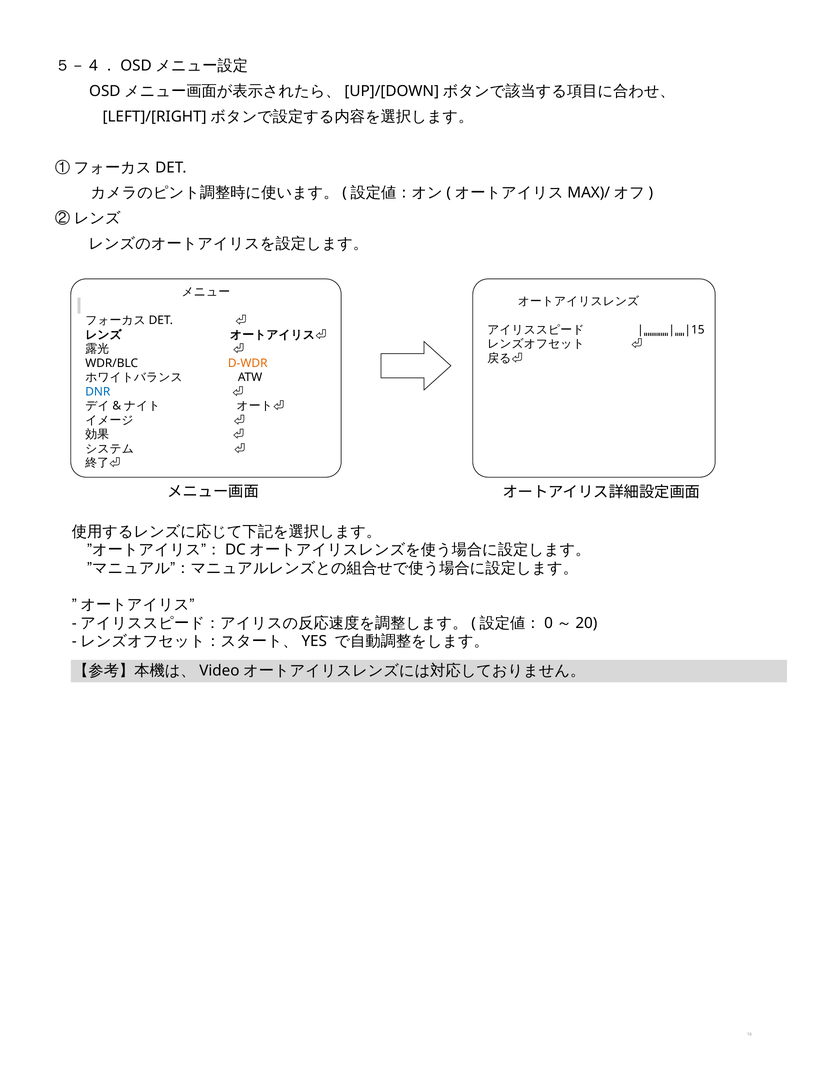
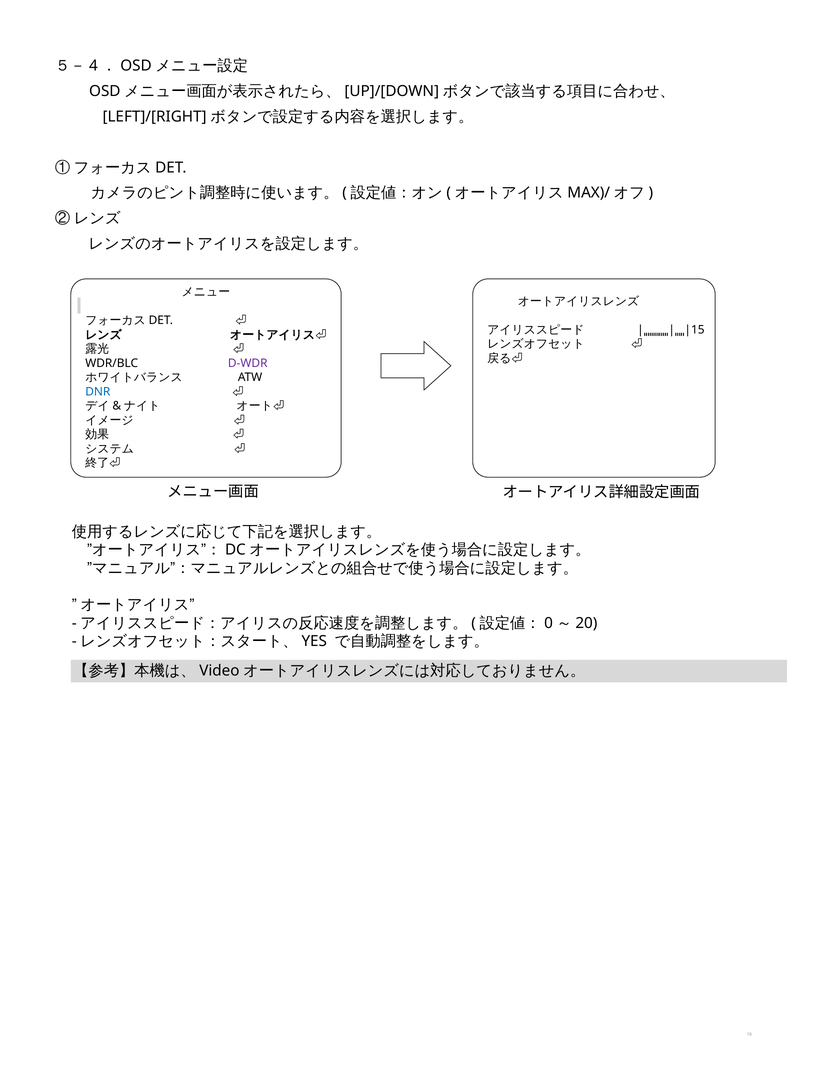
D-WDR colour: orange -> purple
